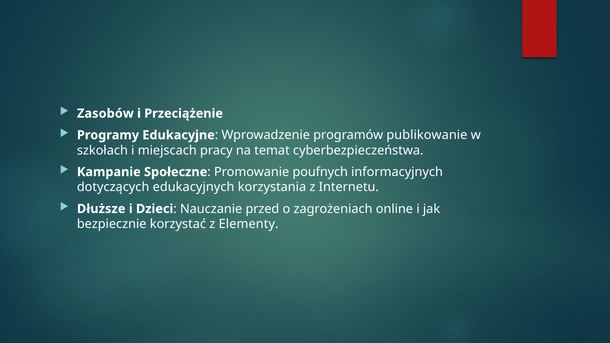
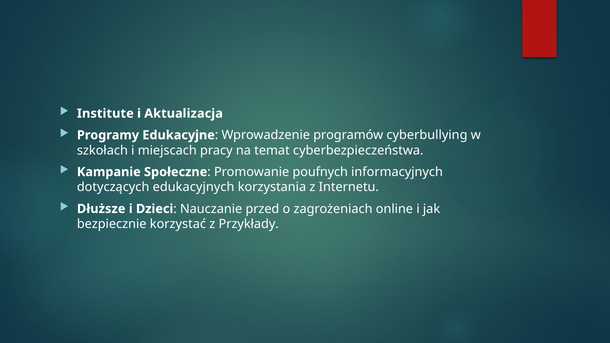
Zasobów: Zasobów -> Institute
Przeciążenie: Przeciążenie -> Aktualizacja
publikowanie: publikowanie -> cyberbullying
Elementy: Elementy -> Przykłady
